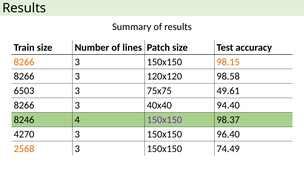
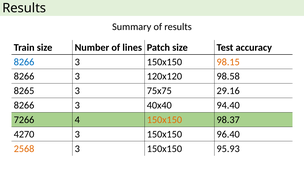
8266 at (24, 62) colour: orange -> blue
6503: 6503 -> 8265
49.61: 49.61 -> 29.16
8246: 8246 -> 7266
150x150 at (164, 120) colour: purple -> orange
74.49: 74.49 -> 95.93
